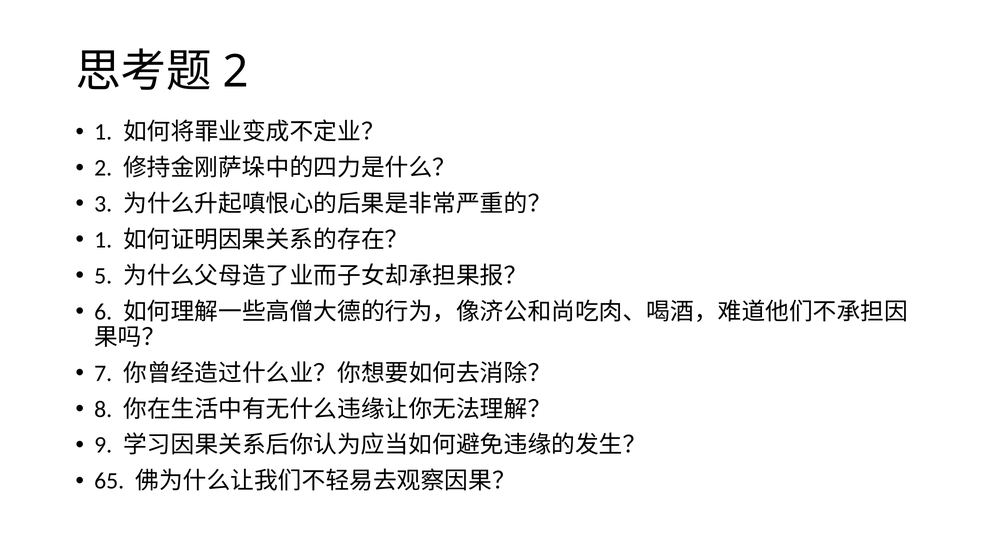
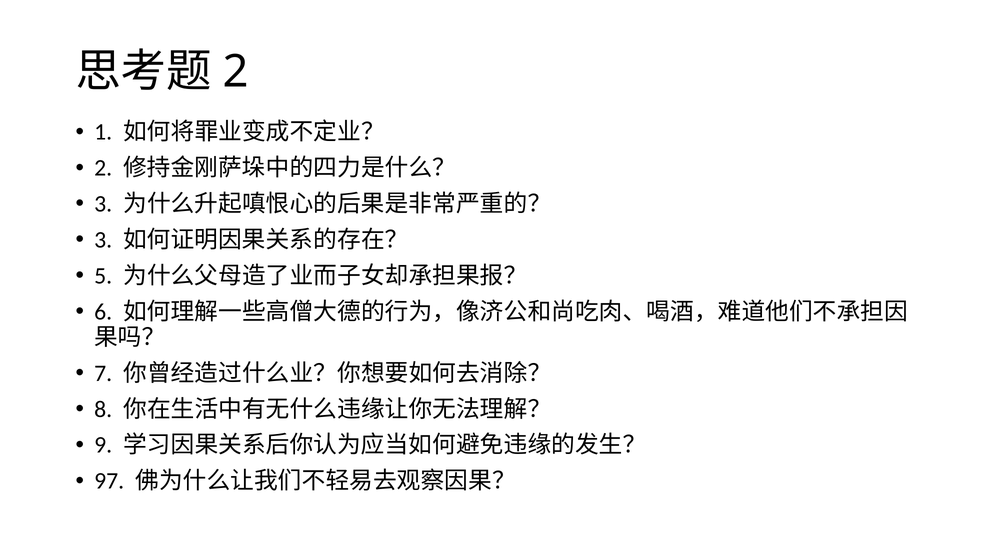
1 at (103, 240): 1 -> 3
65: 65 -> 97
